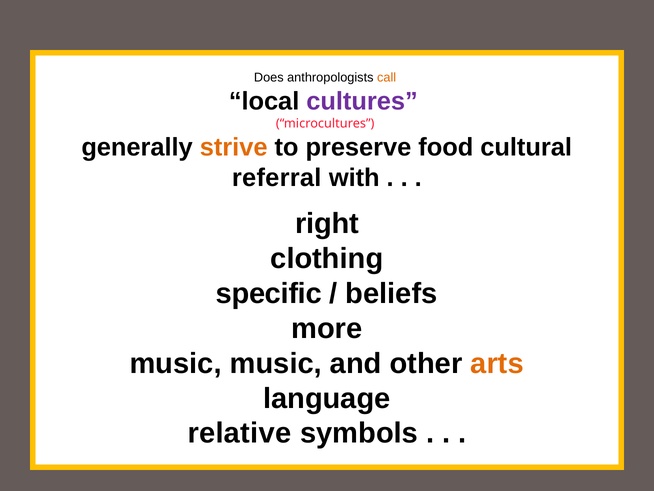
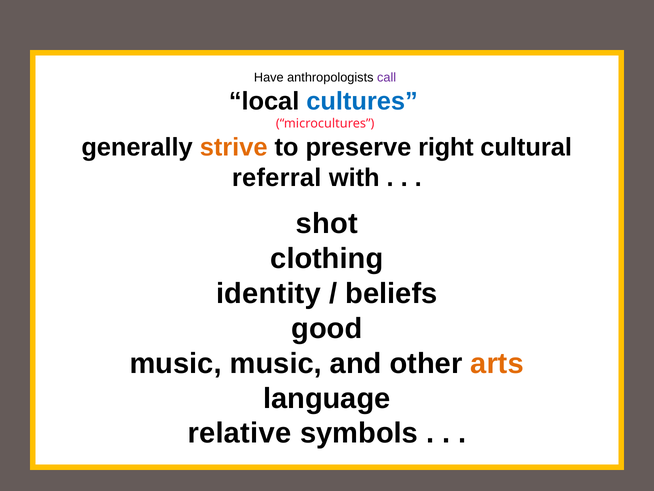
Does: Does -> Have
call colour: orange -> purple
cultures colour: purple -> blue
food: food -> right
right: right -> shot
specific: specific -> identity
more: more -> good
